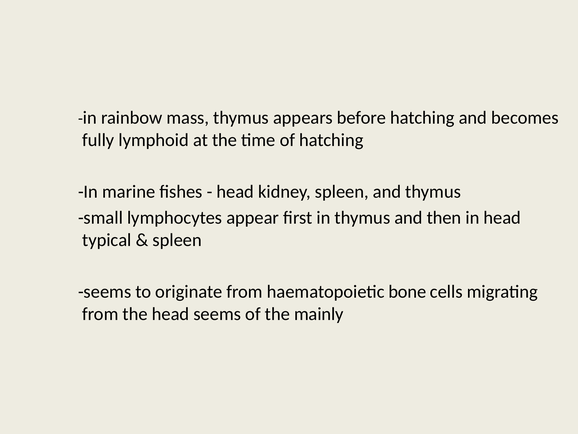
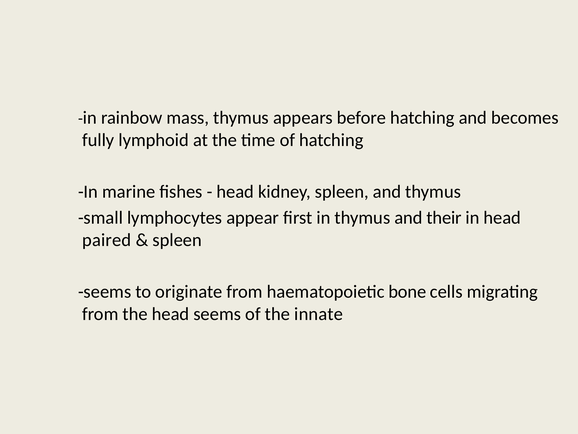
then: then -> their
typical: typical -> paired
mainly: mainly -> innate
